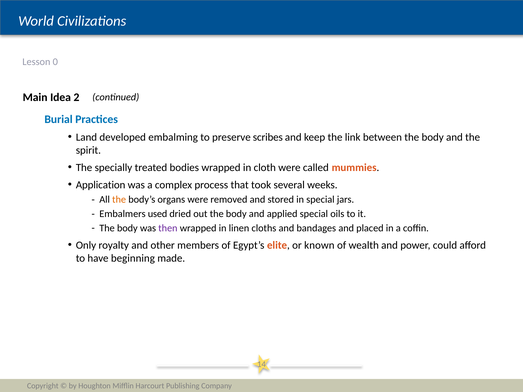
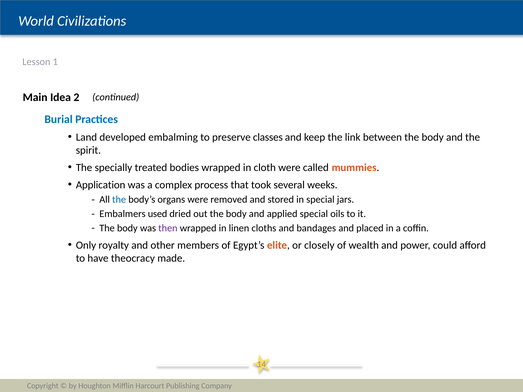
0: 0 -> 1
scribes: scribes -> classes
the at (119, 200) colour: orange -> blue
known: known -> closely
beginning: beginning -> theocracy
